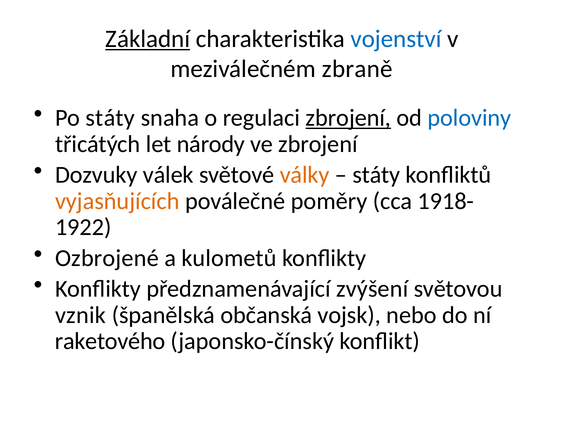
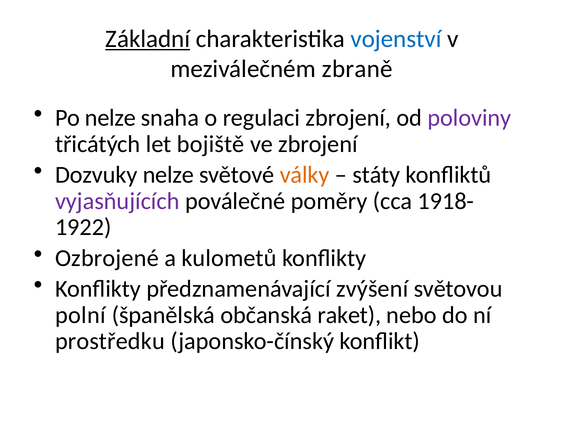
Po státy: státy -> nelze
zbrojení at (348, 118) underline: present -> none
poloviny colour: blue -> purple
národy: národy -> bojiště
Dozvuky válek: válek -> nelze
vyjasňujících colour: orange -> purple
vznik: vznik -> polní
vojsk: vojsk -> raket
raketového: raketového -> prostředku
